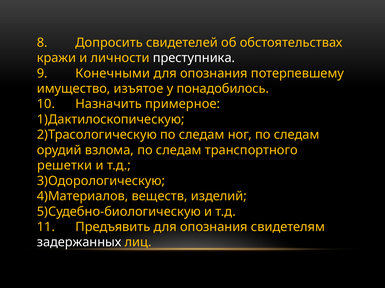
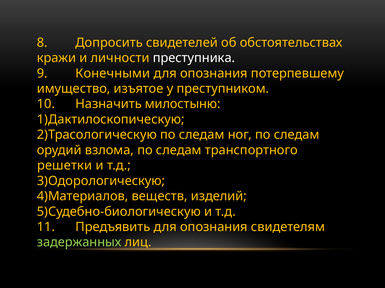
понадобилось: понадобилось -> преступником
примерное: примерное -> милостыню
задержанных colour: white -> light green
